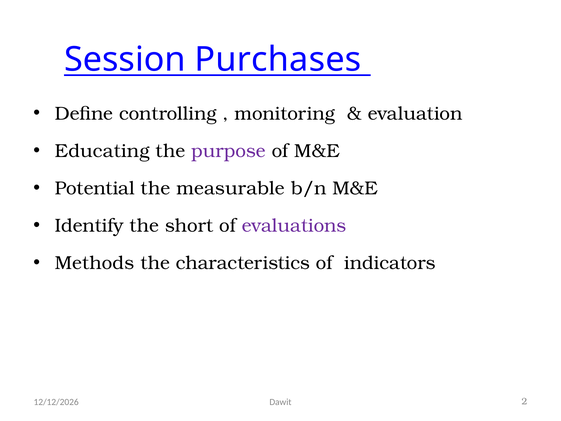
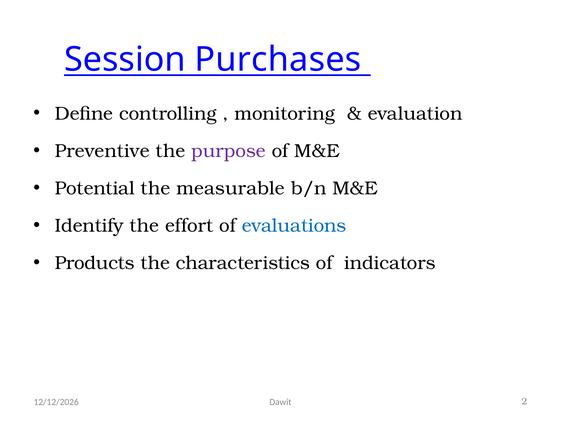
Educating: Educating -> Preventive
short: short -> effort
evaluations colour: purple -> blue
Methods: Methods -> Products
